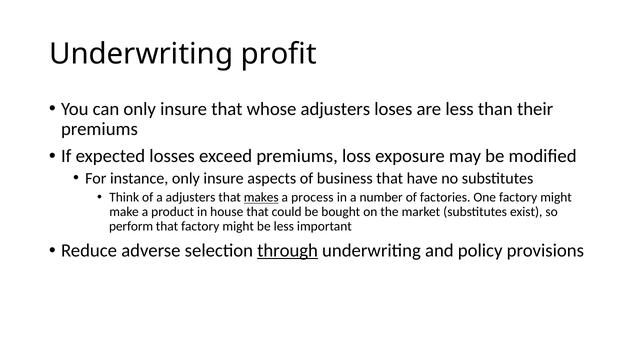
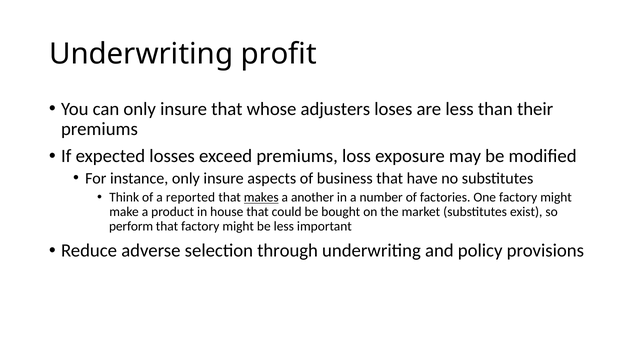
a adjusters: adjusters -> reported
process: process -> another
through underline: present -> none
